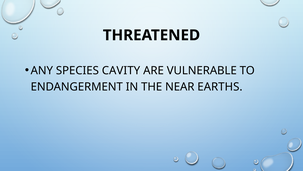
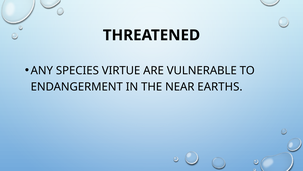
CAVITY: CAVITY -> VIRTUE
